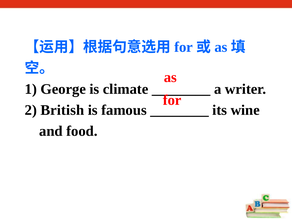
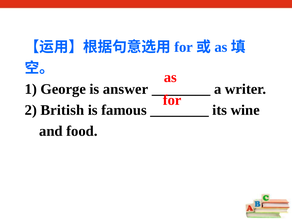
climate: climate -> answer
